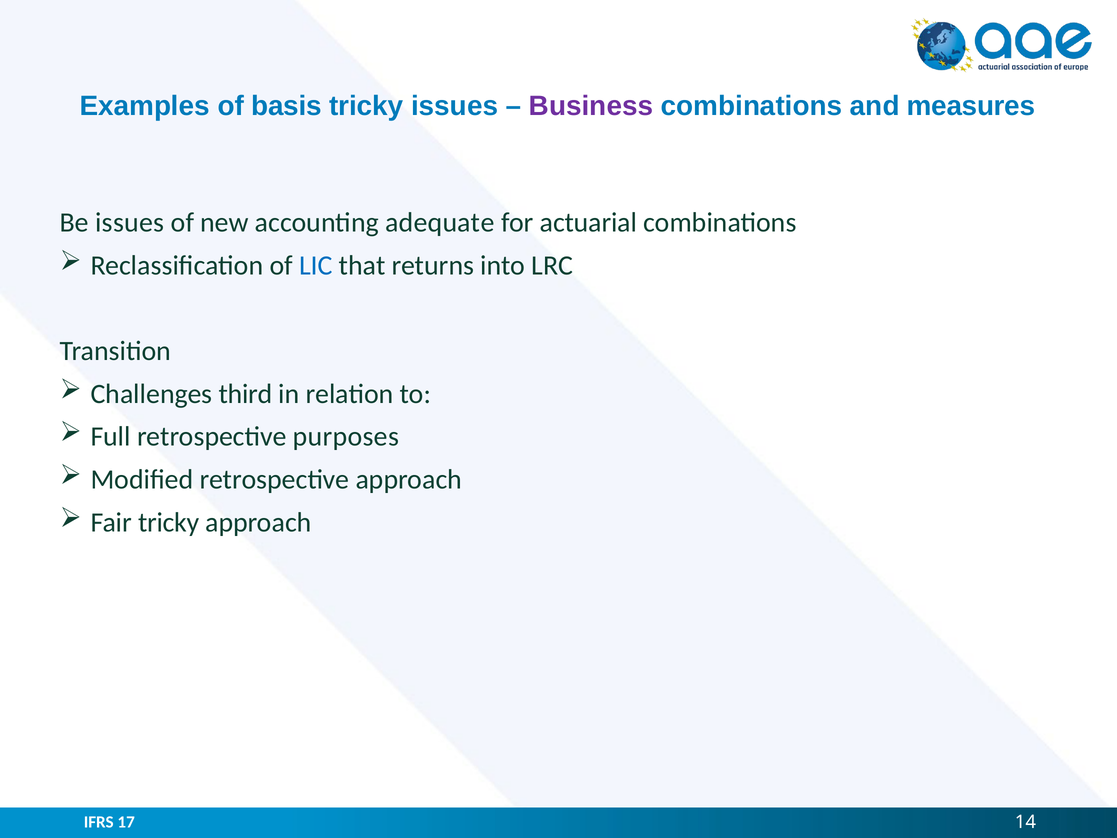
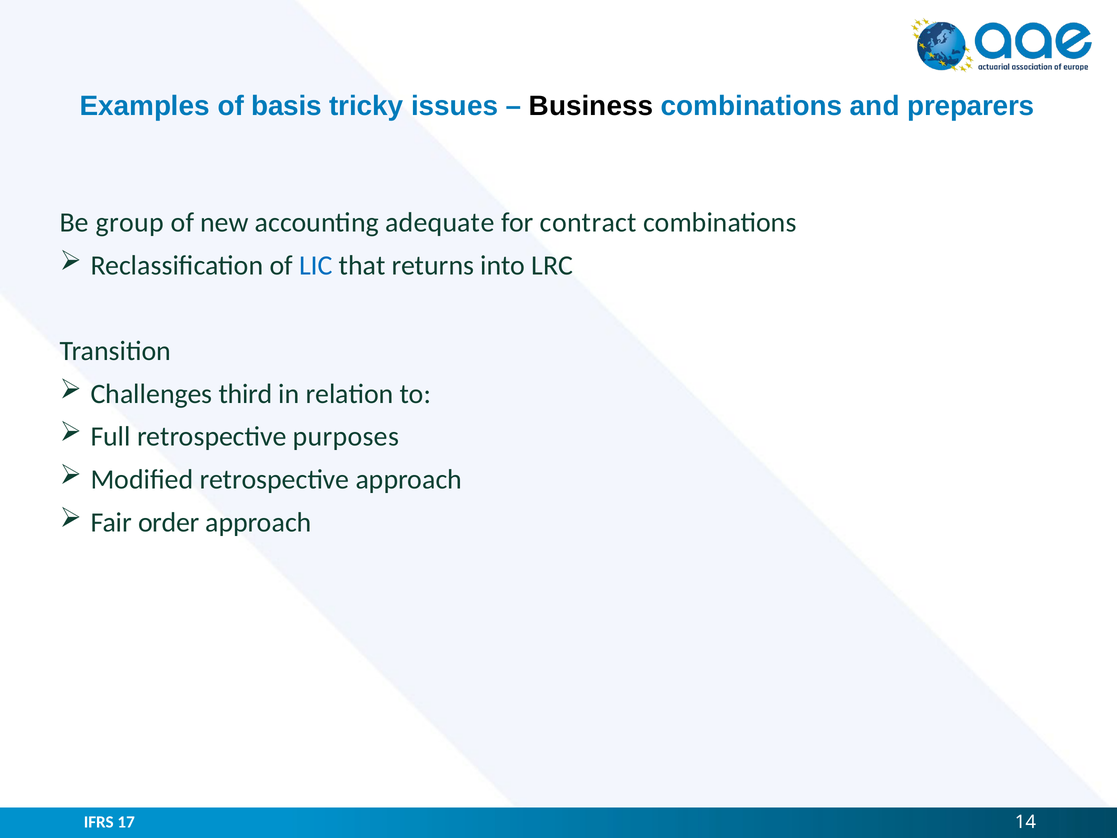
Business colour: purple -> black
measures: measures -> preparers
Be issues: issues -> group
actuarial: actuarial -> contract
Fair tricky: tricky -> order
